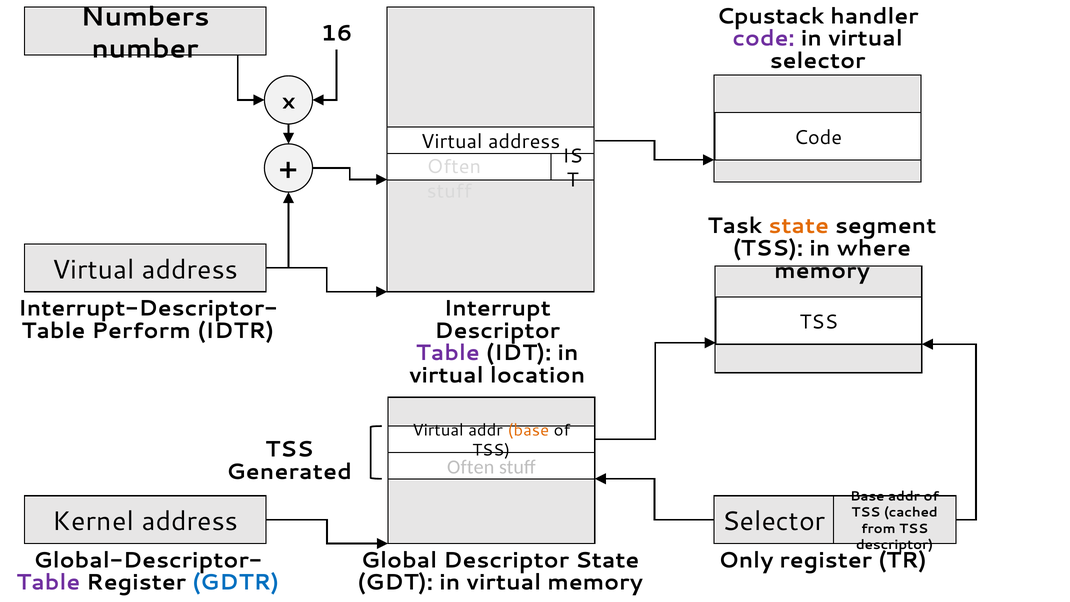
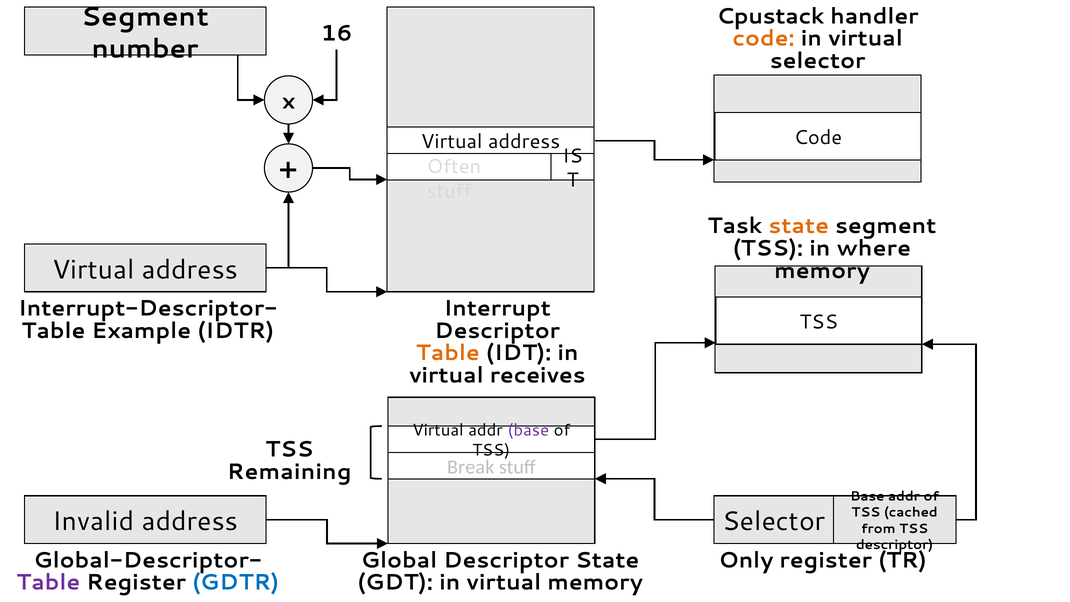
Numbers at (145, 17): Numbers -> Segment
code at (764, 38) colour: purple -> orange
Perform: Perform -> Example
Table at (448, 353) colour: purple -> orange
location: location -> receives
base at (528, 430) colour: orange -> purple
Often at (471, 467): Often -> Break
Generated: Generated -> Remaining
Kernel: Kernel -> Invalid
